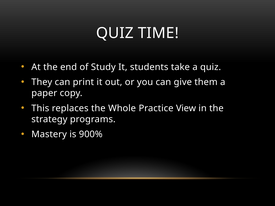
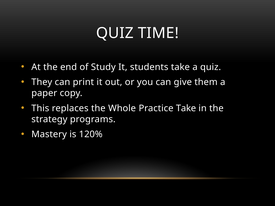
Practice View: View -> Take
900%: 900% -> 120%
